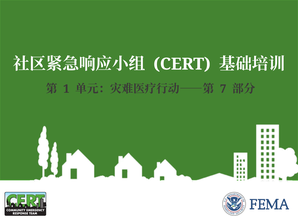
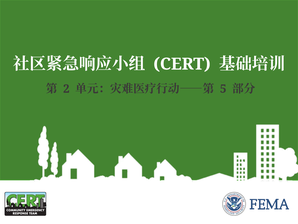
1: 1 -> 2
7: 7 -> 5
